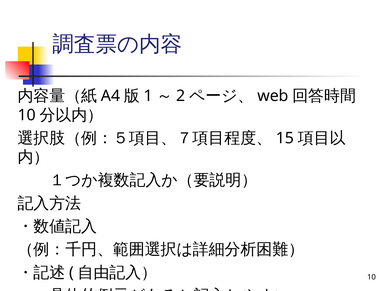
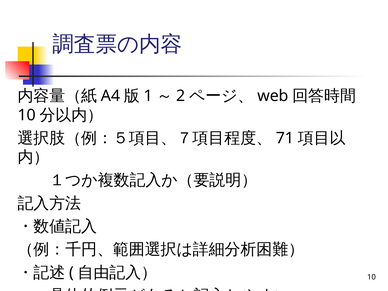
15: 15 -> 71
